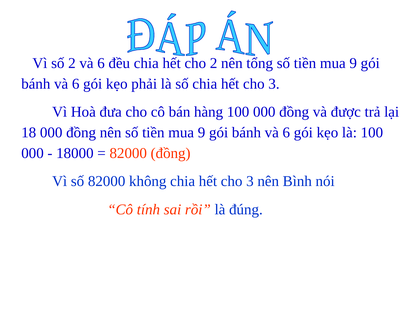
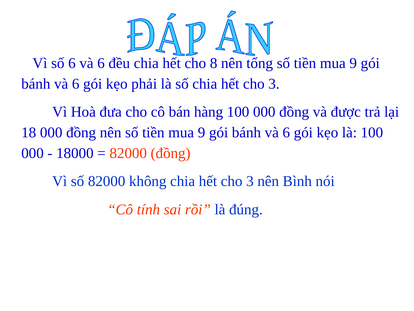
số 2: 2 -> 6
cho 2: 2 -> 8
